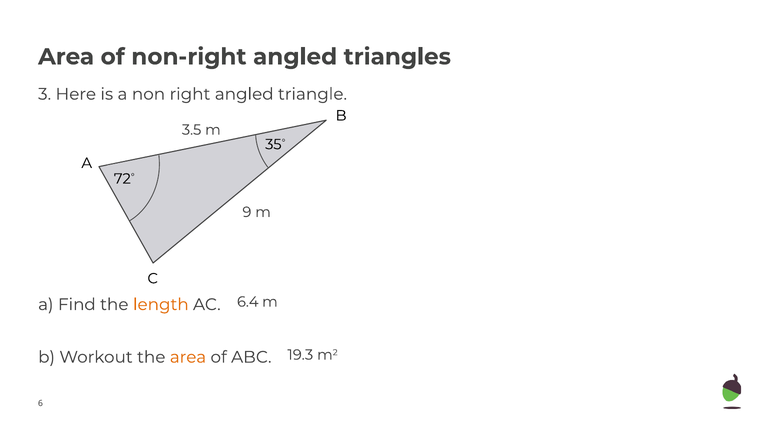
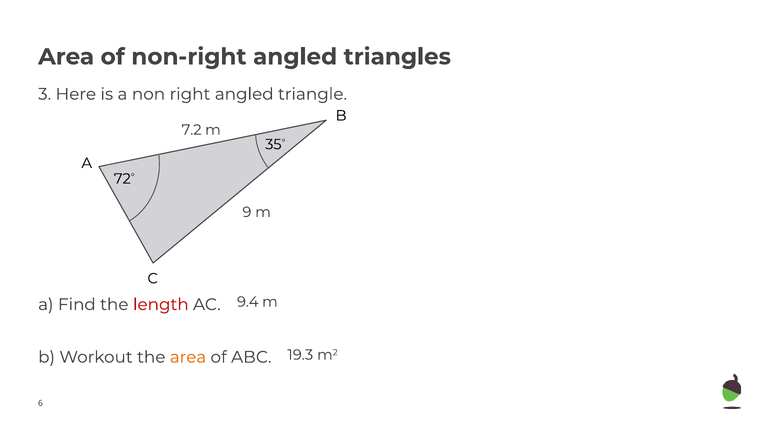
3.5: 3.5 -> 7.2
6.4: 6.4 -> 9.4
length colour: orange -> red
